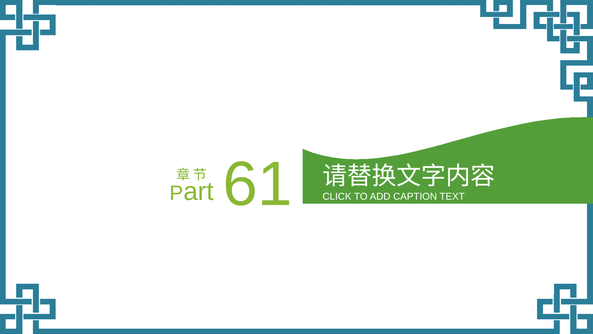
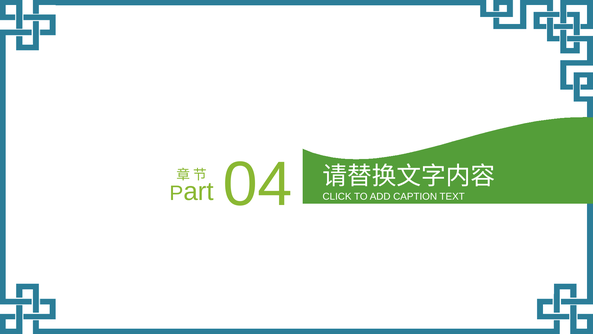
61: 61 -> 04
